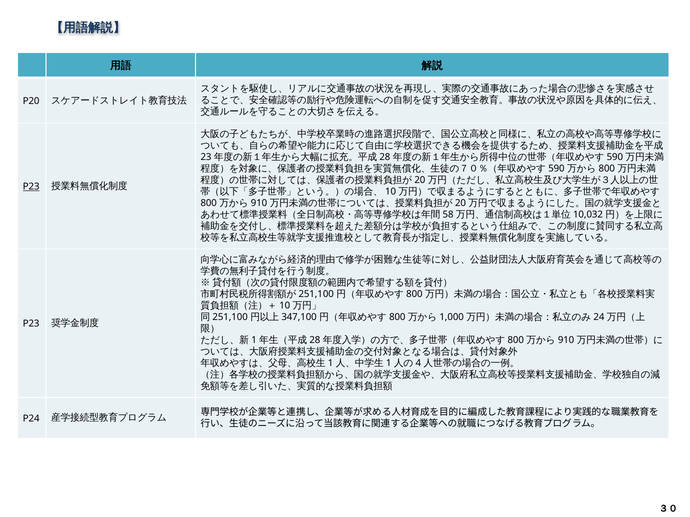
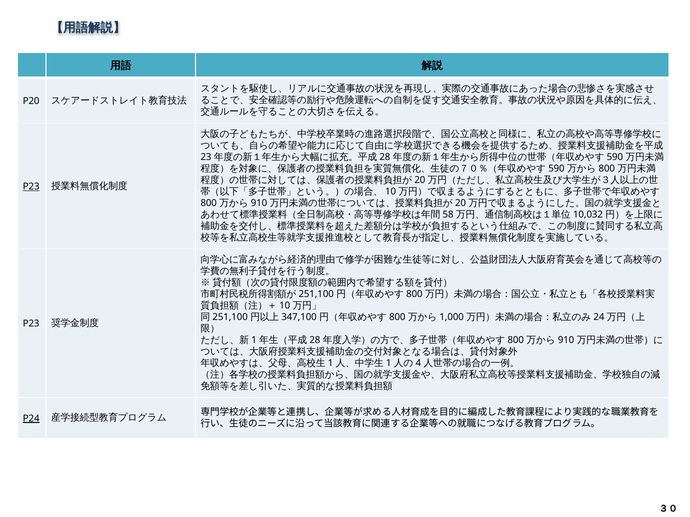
P24 underline: none -> present
